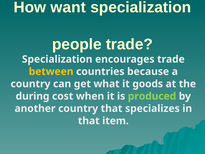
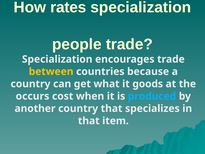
want: want -> rates
during: during -> occurs
produced colour: light green -> light blue
